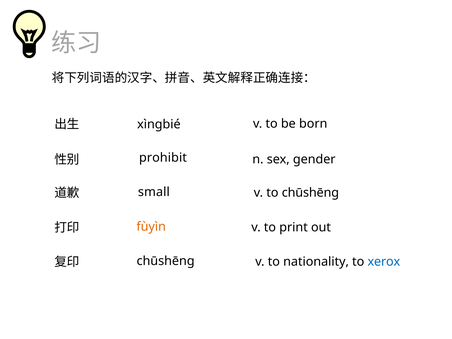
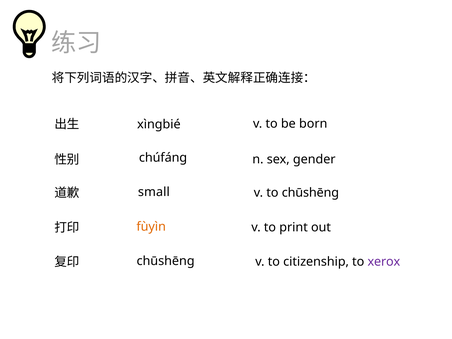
prohibit: prohibit -> chúfáng
nationality: nationality -> citizenship
xerox colour: blue -> purple
